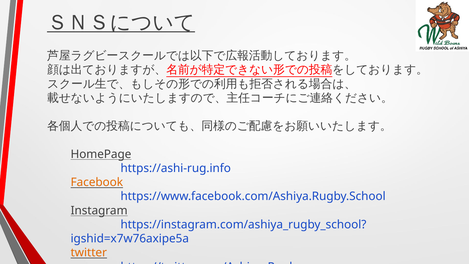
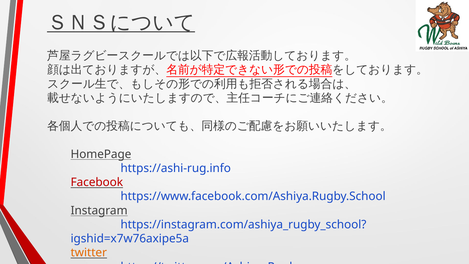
Facebook colour: orange -> red
